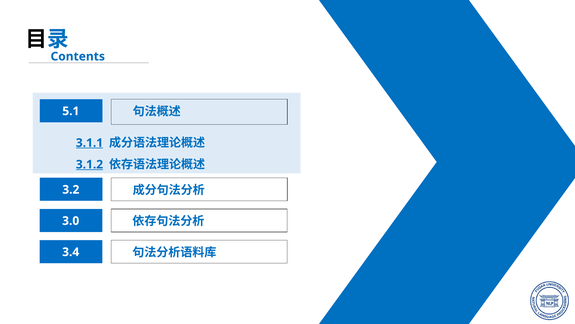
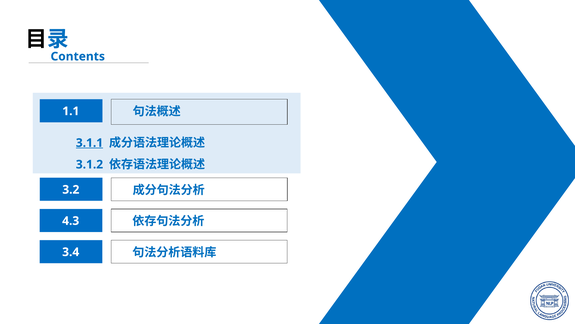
5.1: 5.1 -> 1.1
3.1.2 underline: present -> none
3.0: 3.0 -> 4.3
